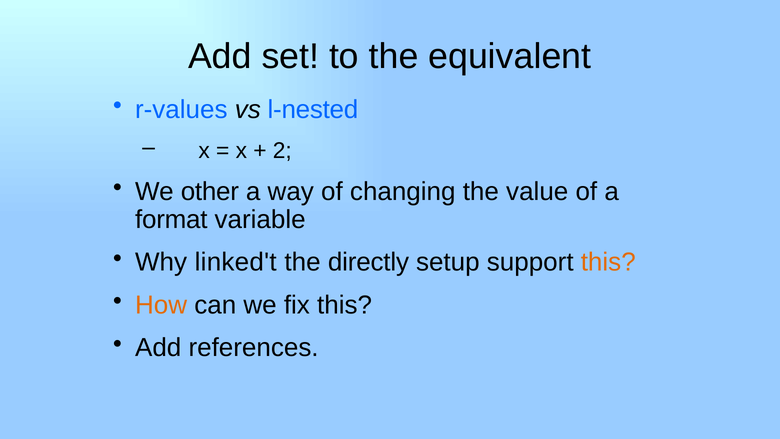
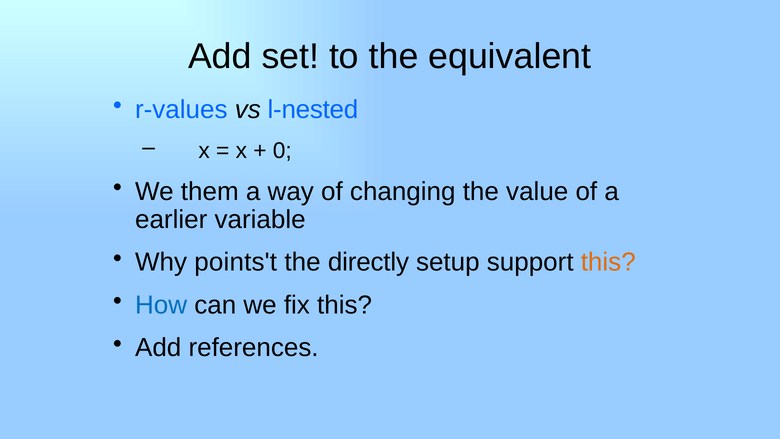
2: 2 -> 0
other: other -> them
format: format -> earlier
linked't: linked't -> points't
How colour: orange -> blue
